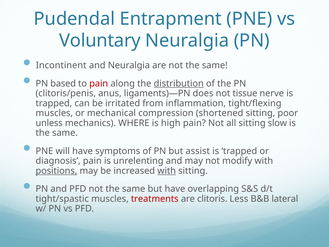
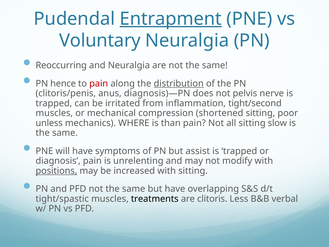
Entrapment underline: none -> present
Incontinent: Incontinent -> Reoccurring
based: based -> hence
ligaments)—PN: ligaments)—PN -> diagnosis)—PN
tissue: tissue -> pelvis
tight/flexing: tight/flexing -> tight/second
high: high -> than
with at (167, 171) underline: present -> none
treatments colour: red -> black
lateral: lateral -> verbal
